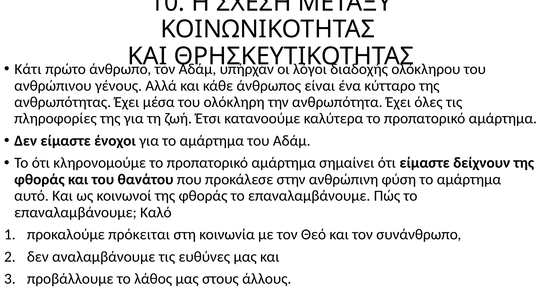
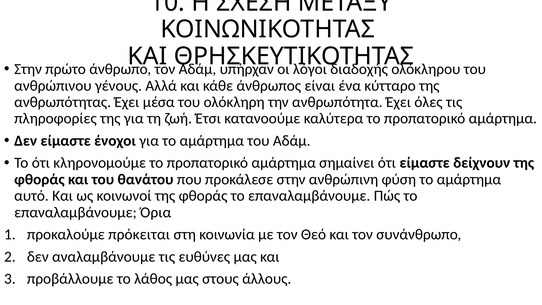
Κάτι at (28, 69): Κάτι -> Στην
Καλό: Καλό -> Όρια
